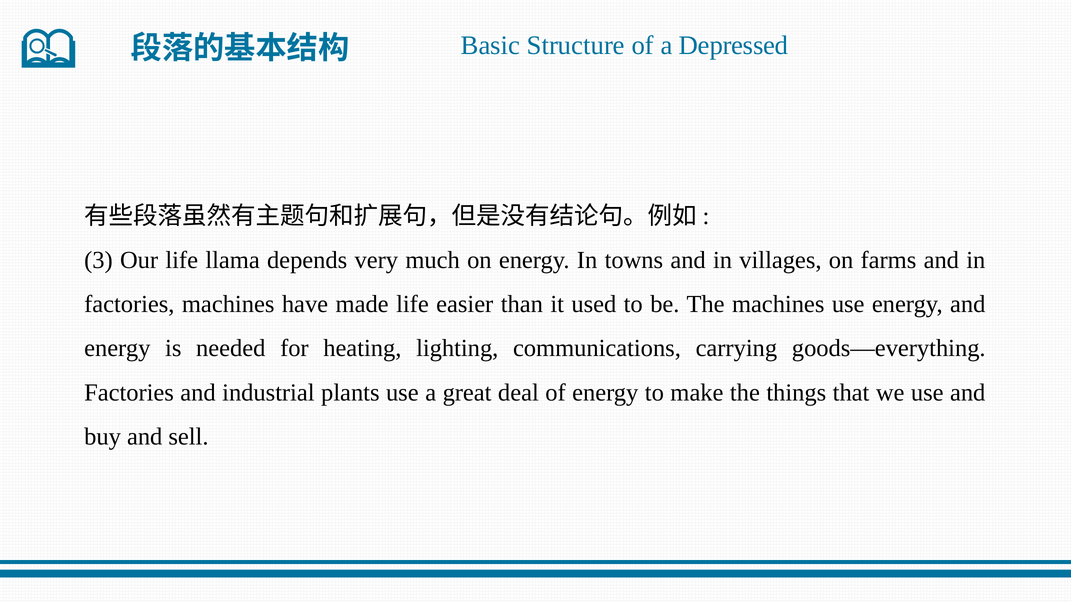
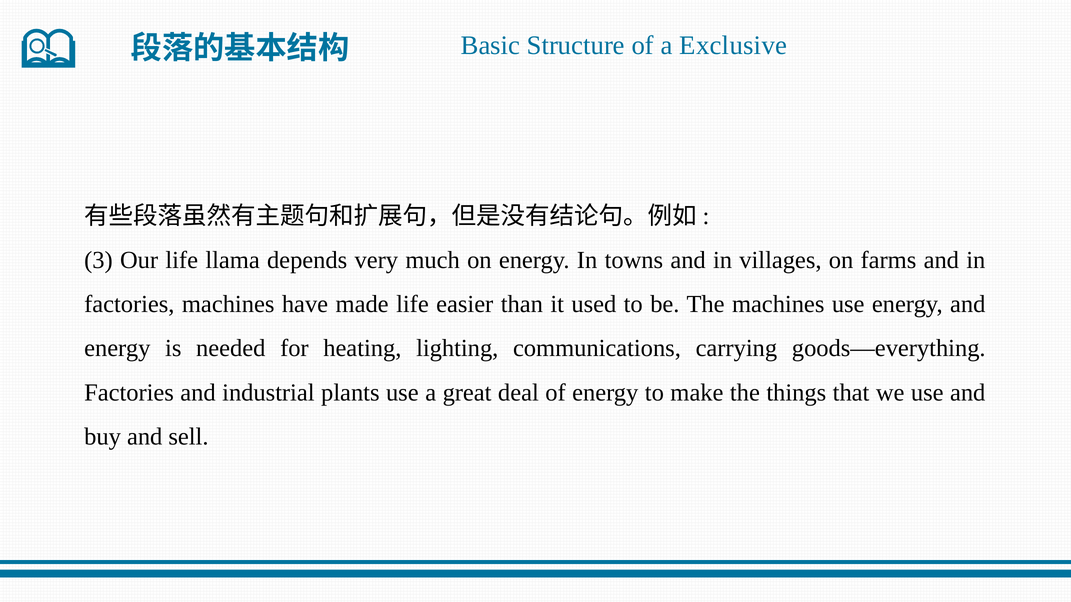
Depressed: Depressed -> Exclusive
